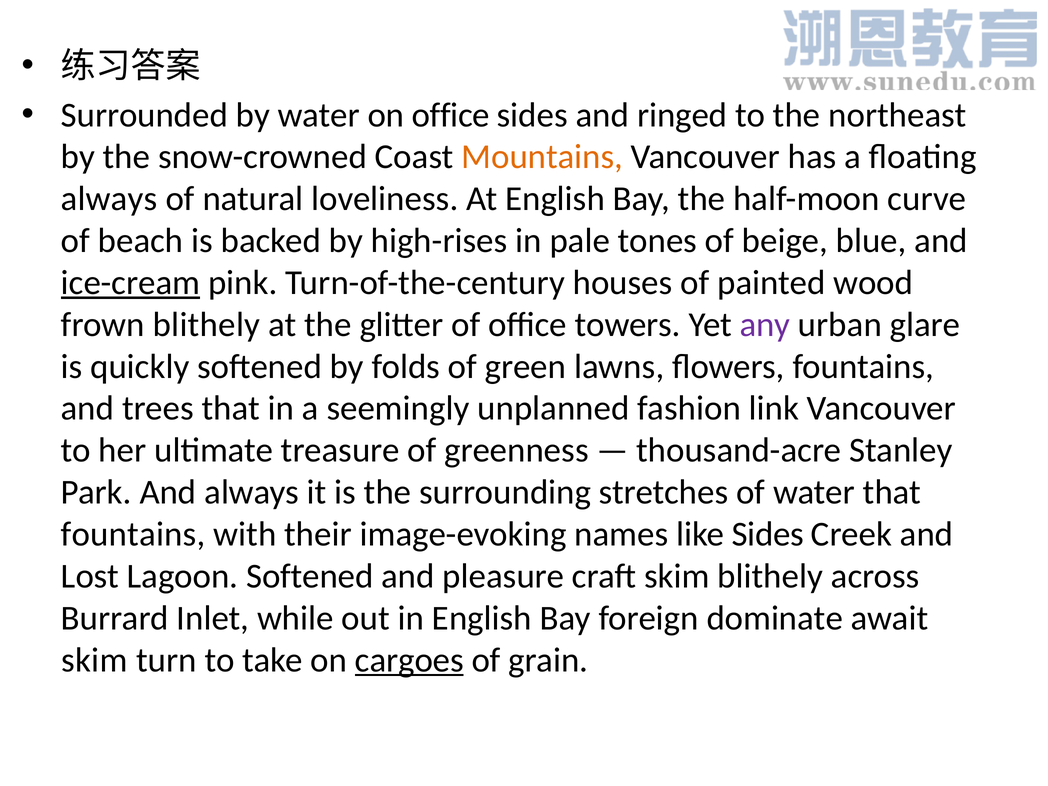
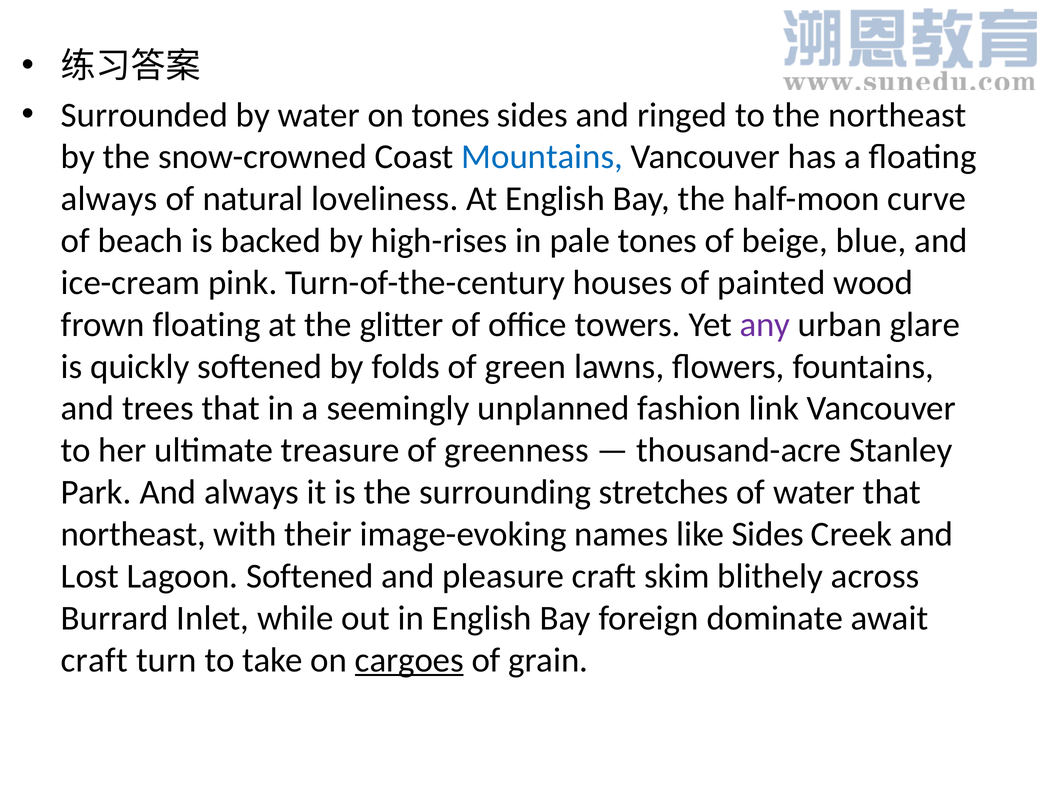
on office: office -> tones
Mountains colour: orange -> blue
ice-cream underline: present -> none
frown blithely: blithely -> floating
fountains at (133, 534): fountains -> northeast
skim at (94, 660): skim -> craft
